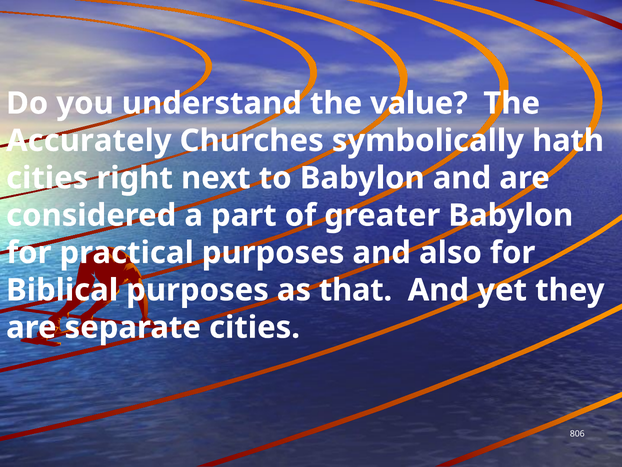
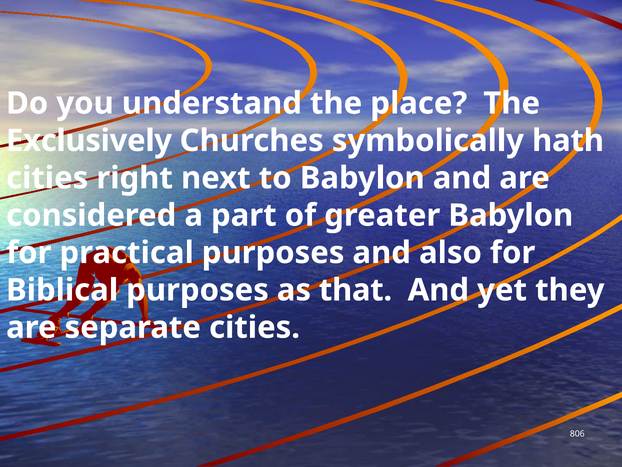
value: value -> place
Accurately: Accurately -> Exclusively
